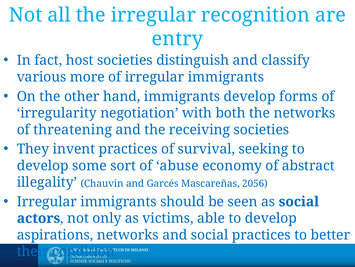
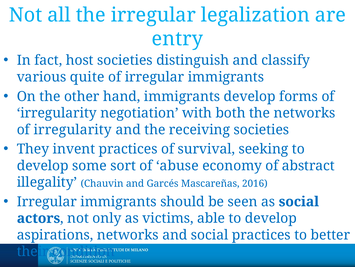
recognition: recognition -> legalization
more: more -> quite
threatening at (73, 129): threatening -> irregularity
2056: 2056 -> 2016
